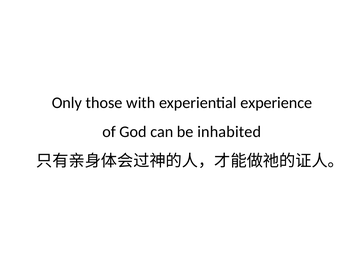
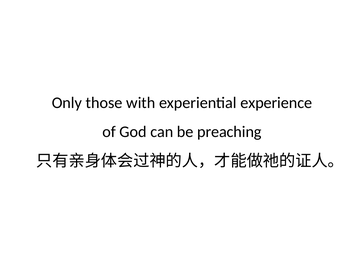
inhabited: inhabited -> preaching
